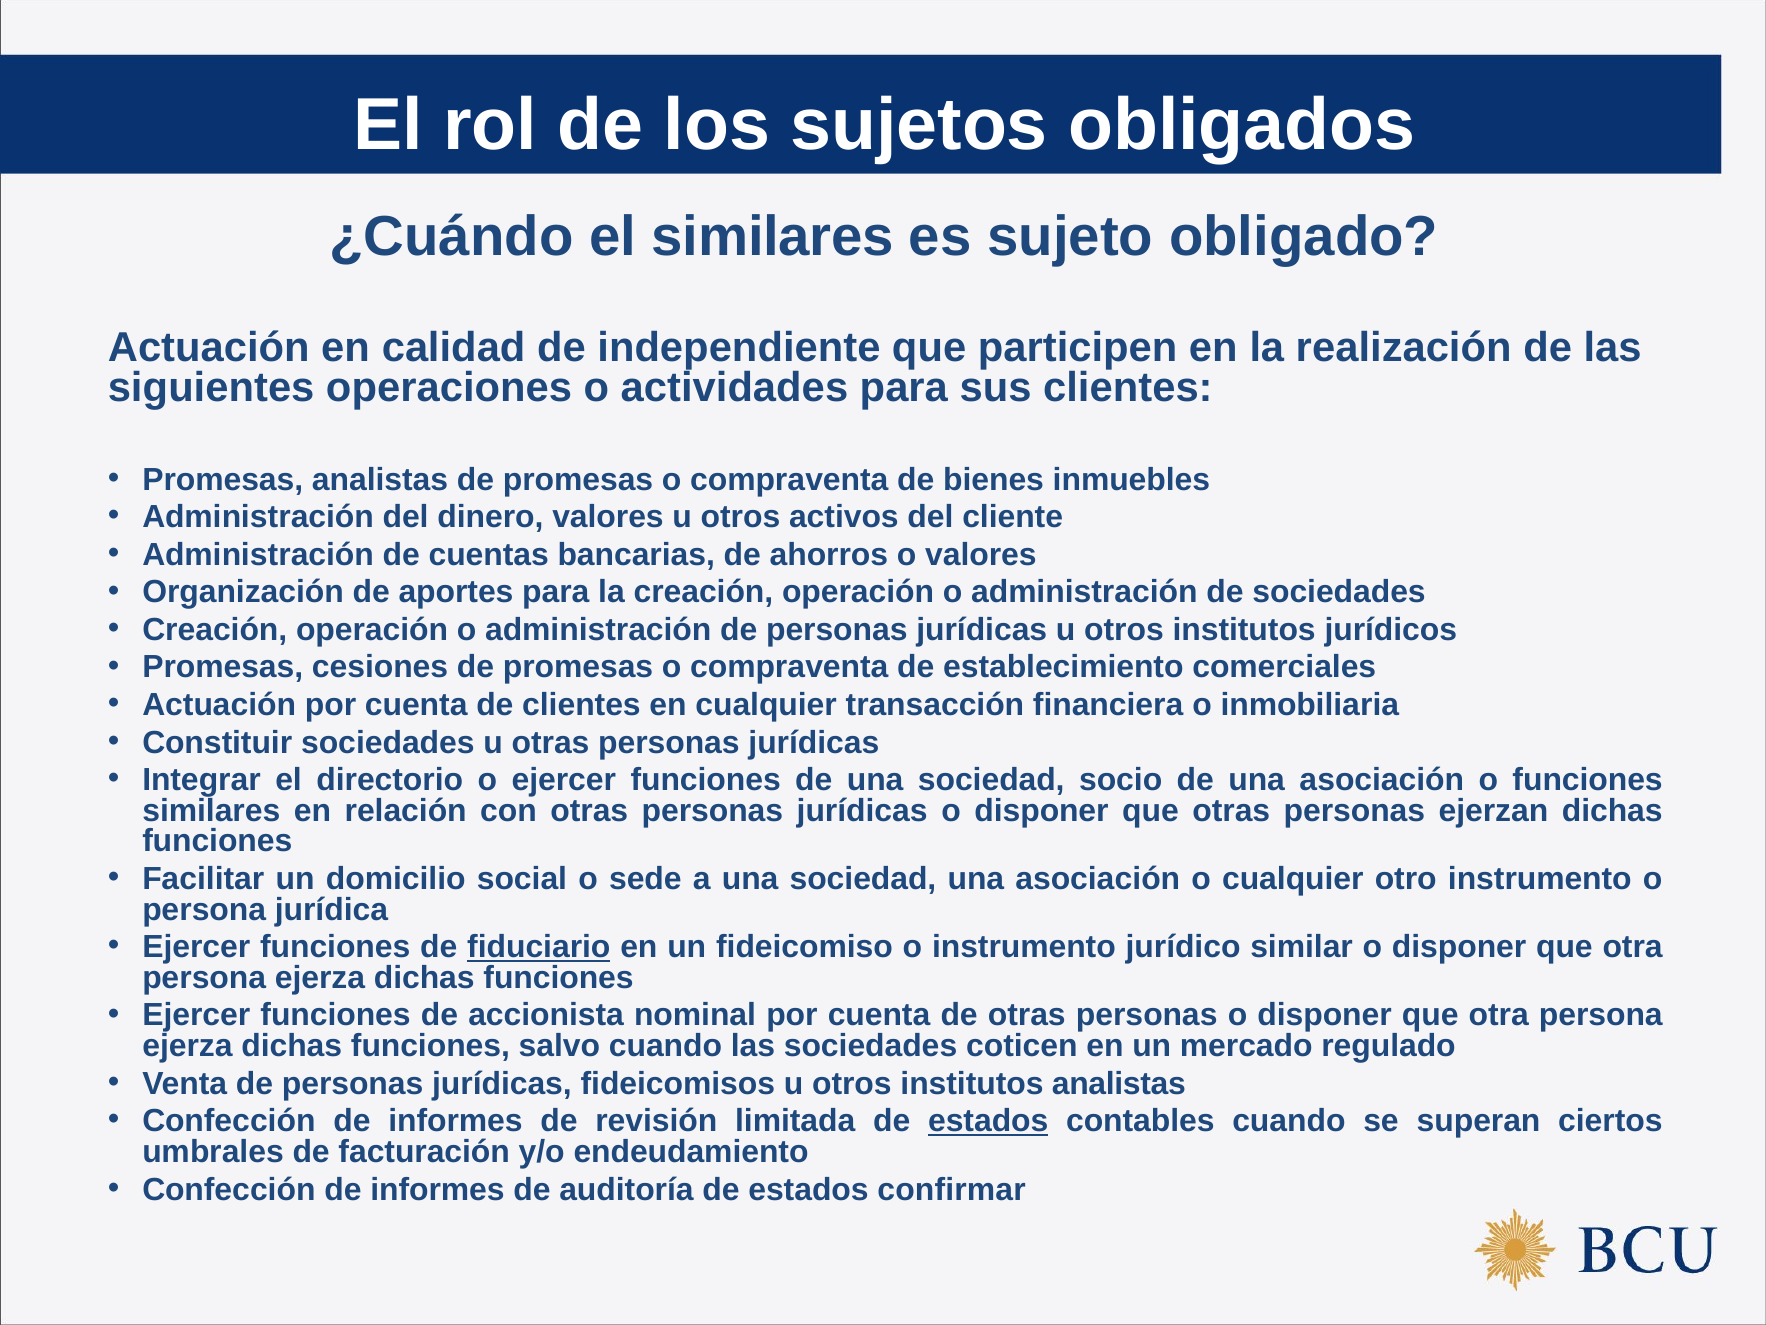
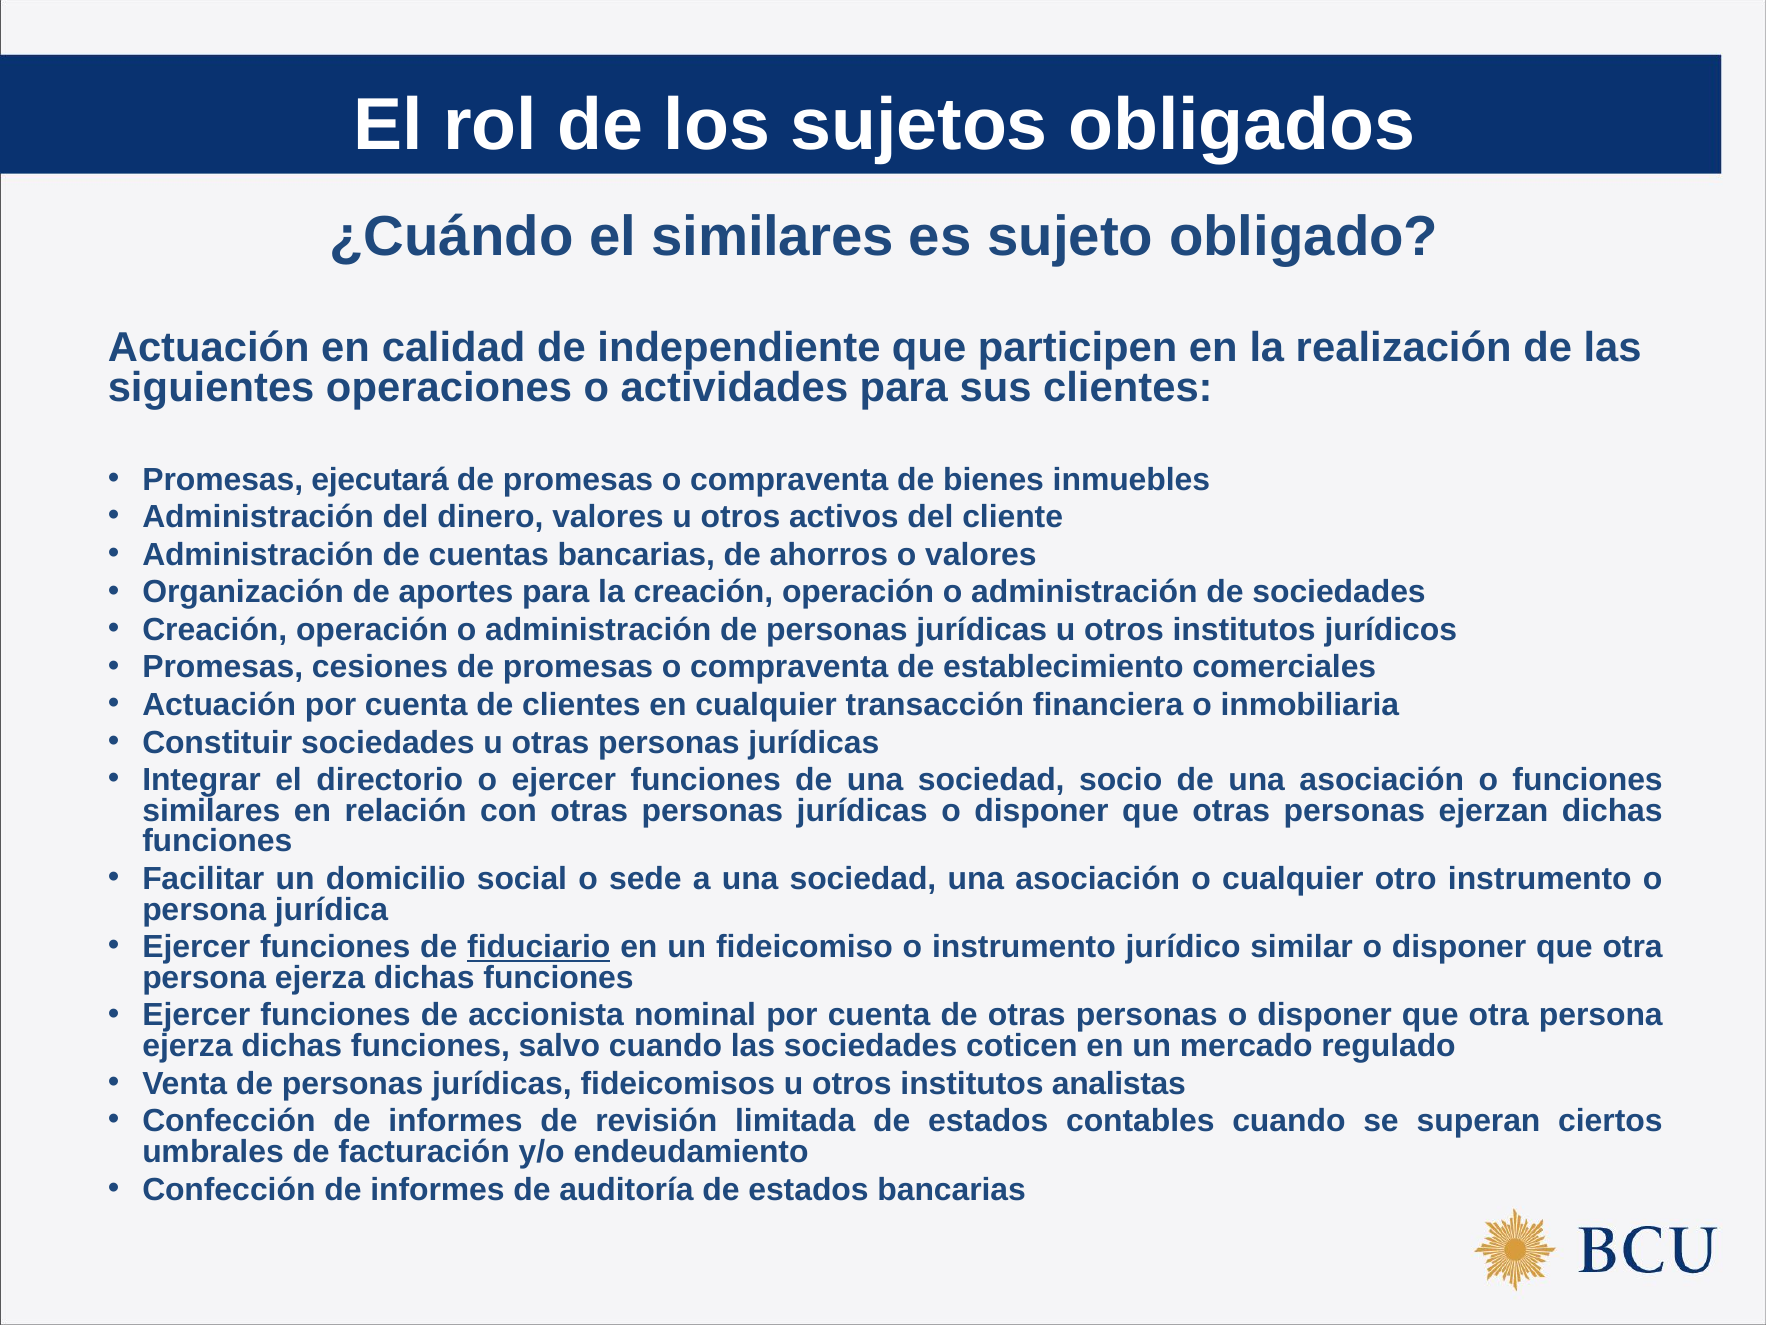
Promesas analistas: analistas -> ejecutará
estados at (988, 1121) underline: present -> none
estados confirmar: confirmar -> bancarias
